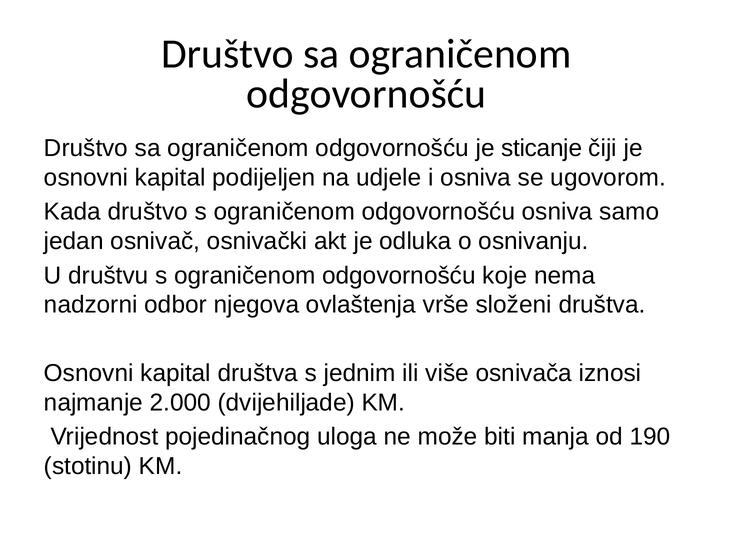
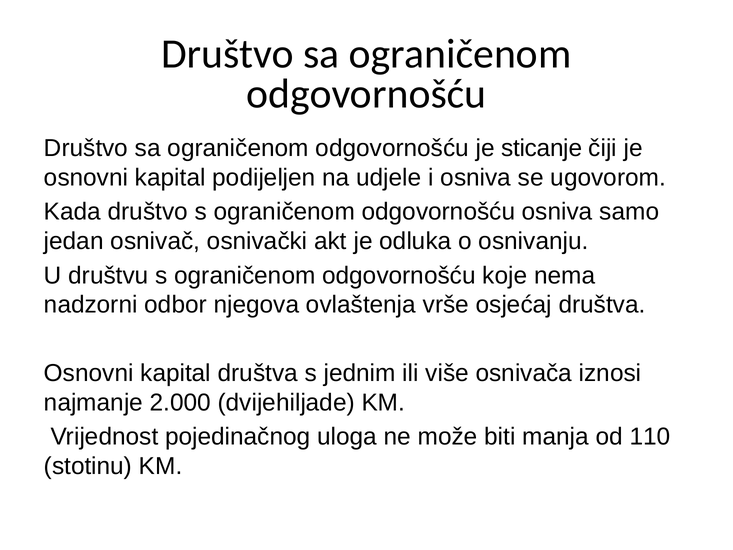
složeni: složeni -> osjećaj
190: 190 -> 110
